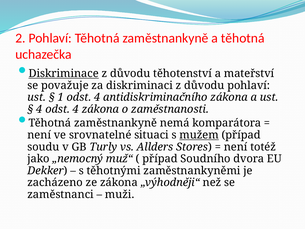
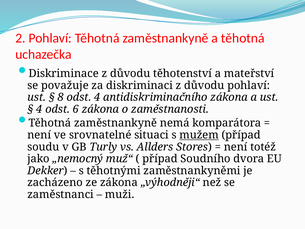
Diskriminace underline: present -> none
1: 1 -> 8
4 odst 4: 4 -> 6
